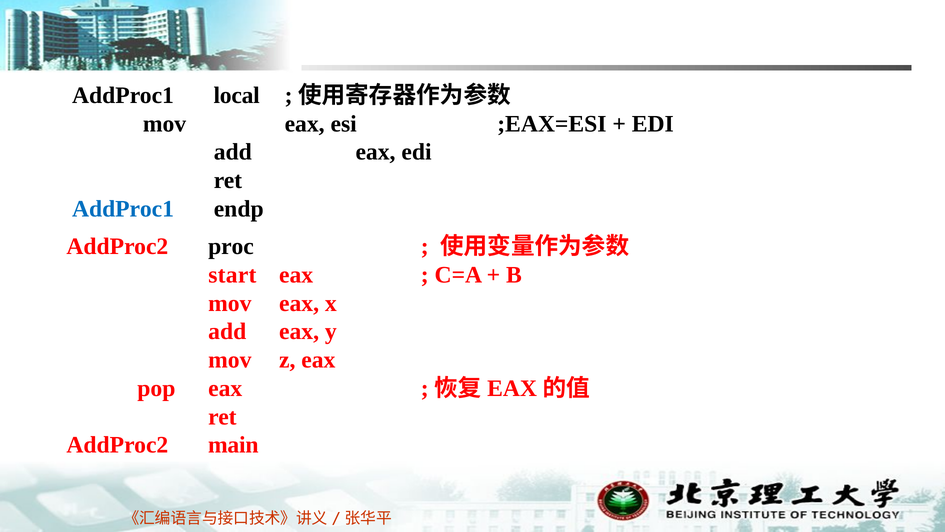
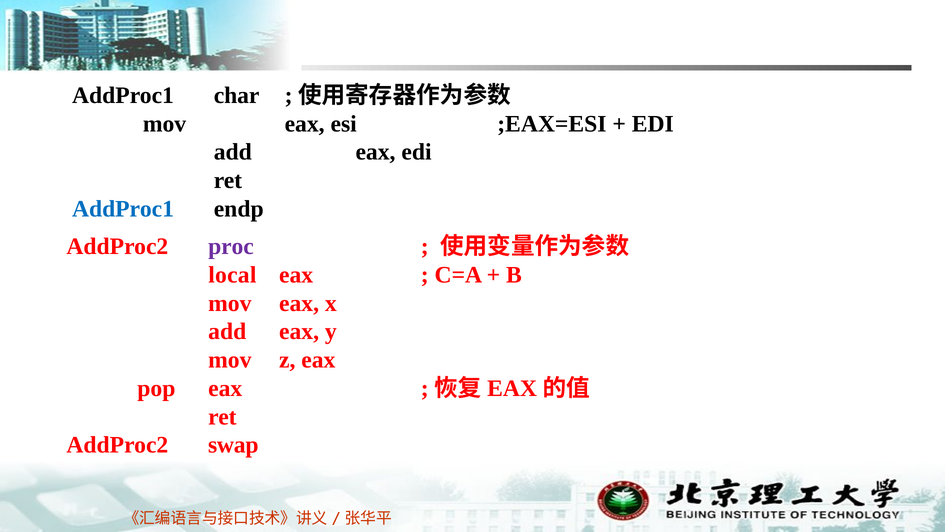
local: local -> char
proc colour: black -> purple
start: start -> local
main: main -> swap
